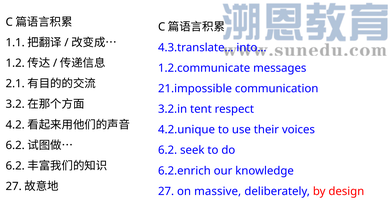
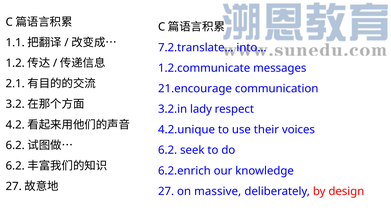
4.3.translate…: 4.3.translate… -> 7.2.translate…
21.impossible: 21.impossible -> 21.encourage
tent: tent -> lady
